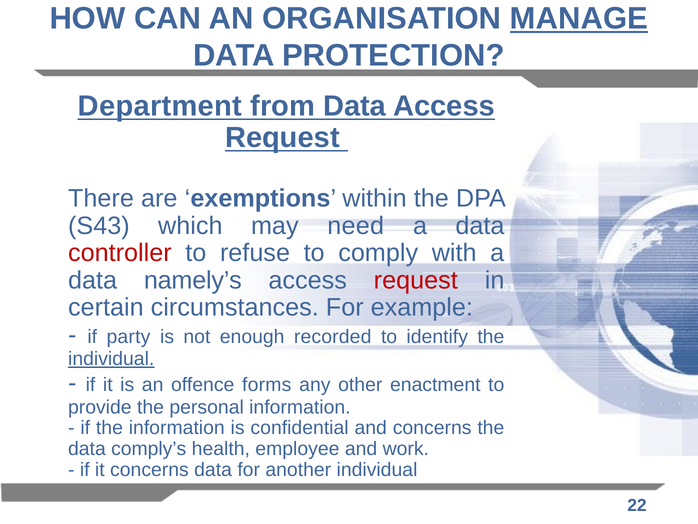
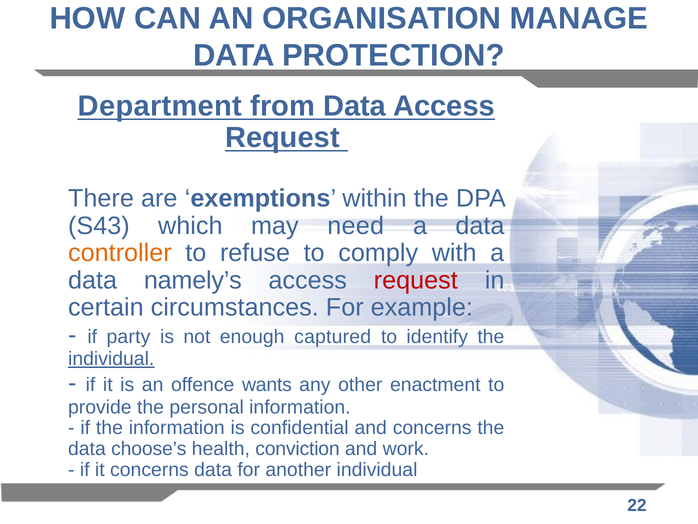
MANAGE underline: present -> none
controller colour: red -> orange
recorded: recorded -> captured
forms: forms -> wants
comply’s: comply’s -> choose’s
employee: employee -> conviction
